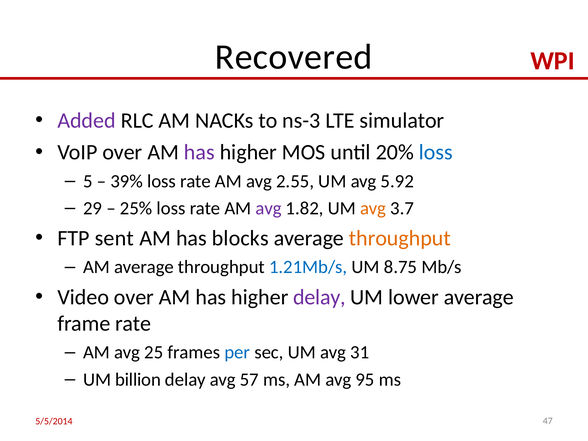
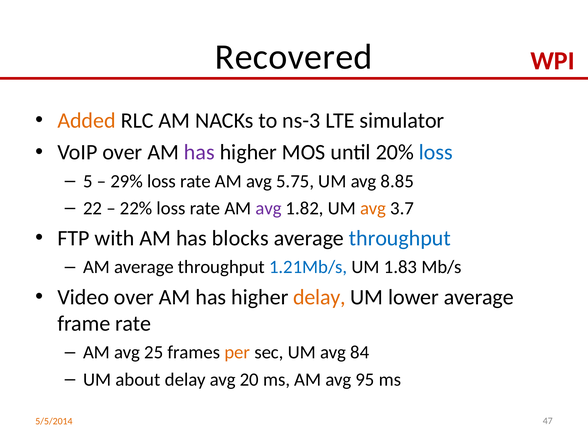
Added colour: purple -> orange
39%: 39% -> 29%
2.55: 2.55 -> 5.75
5.92: 5.92 -> 8.85
29: 29 -> 22
25%: 25% -> 22%
sent: sent -> with
throughput at (400, 238) colour: orange -> blue
8.75: 8.75 -> 1.83
delay at (319, 297) colour: purple -> orange
per colour: blue -> orange
31: 31 -> 84
billion: billion -> about
57: 57 -> 20
5/5/2014 colour: red -> orange
